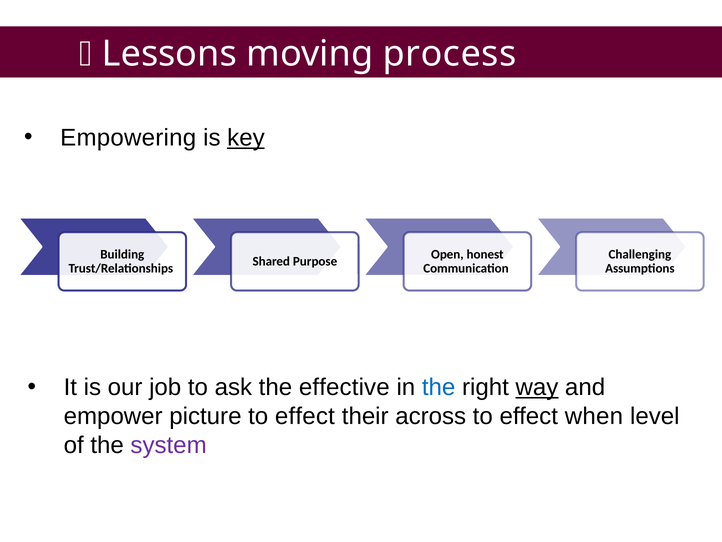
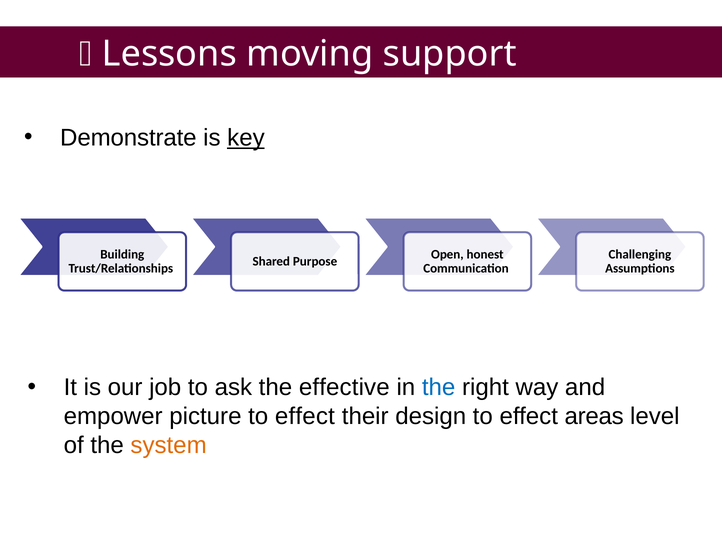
process: process -> support
Empowering: Empowering -> Demonstrate
way underline: present -> none
across: across -> design
when: when -> areas
system colour: purple -> orange
